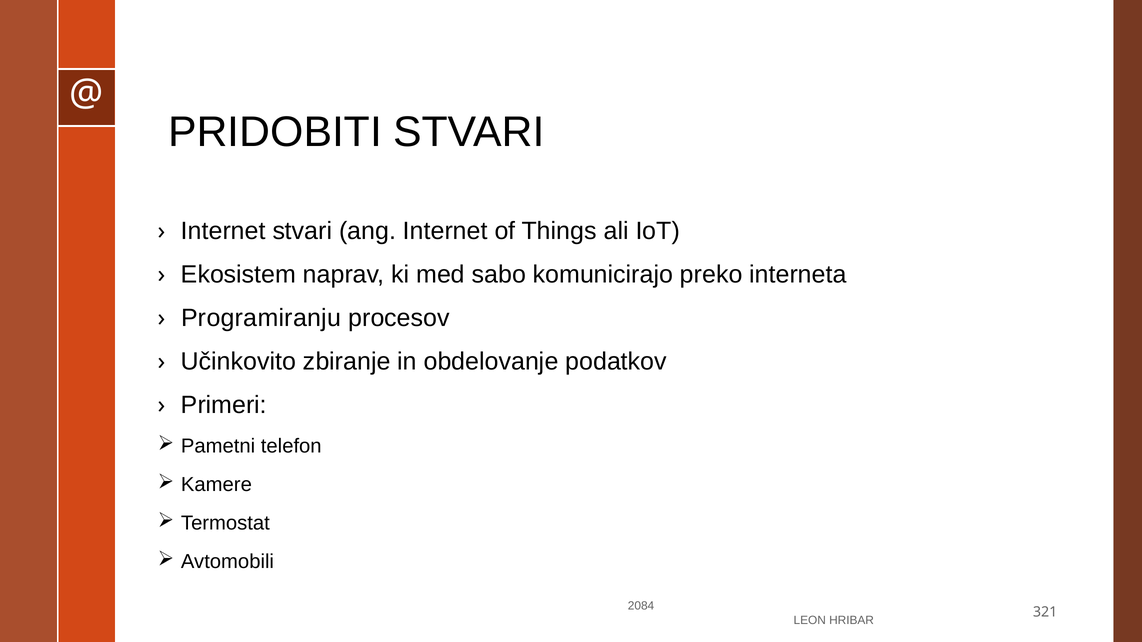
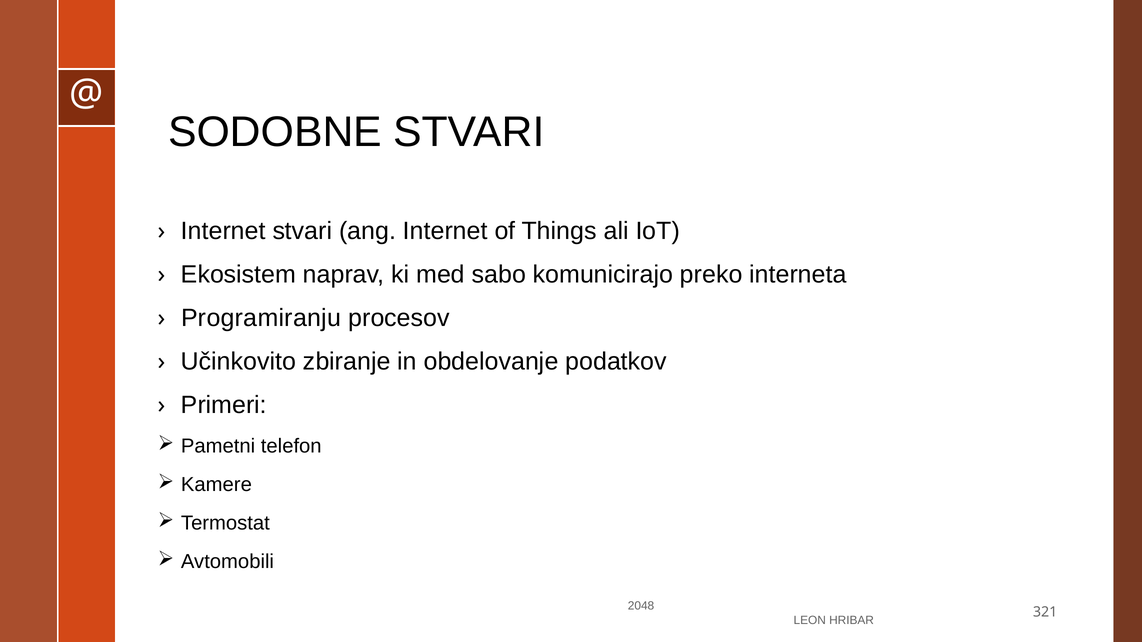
PRIDOBITI: PRIDOBITI -> SODOBNE
2084: 2084 -> 2048
